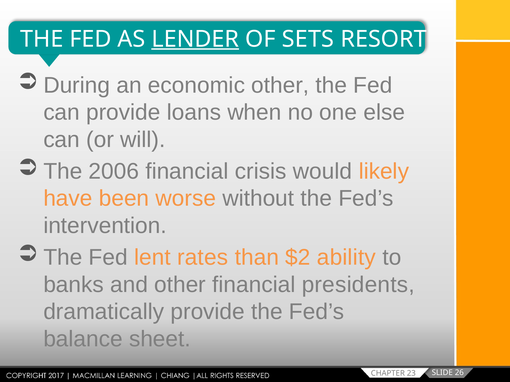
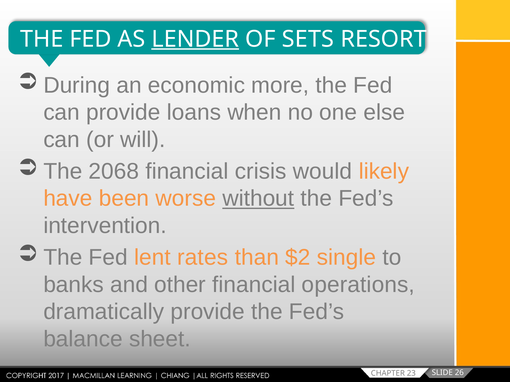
economic other: other -> more
2006: 2006 -> 2068
without underline: none -> present
ability: ability -> single
presidents: presidents -> operations
